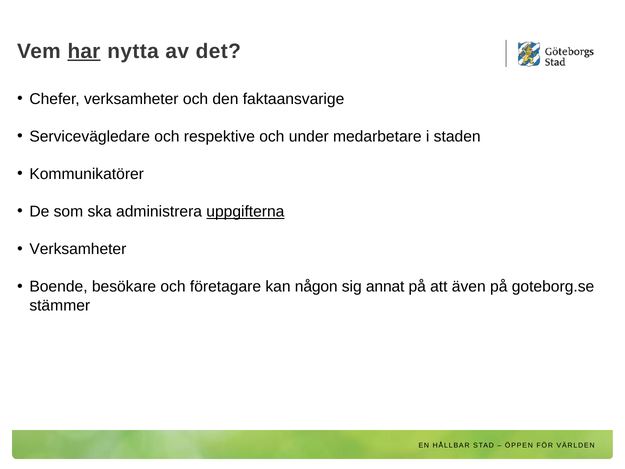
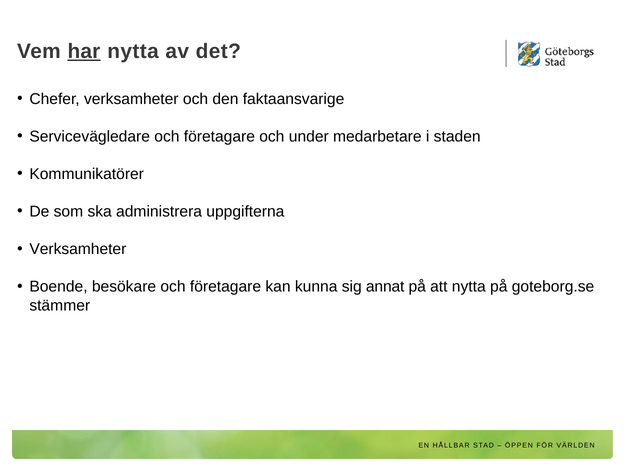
Servicevägledare och respektive: respektive -> företagare
uppgifterna underline: present -> none
någon: någon -> kunna
att även: även -> nytta
